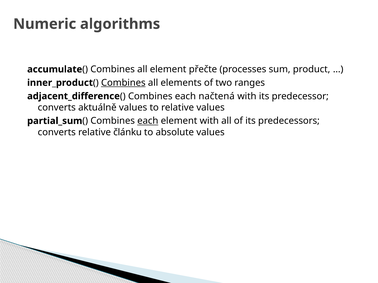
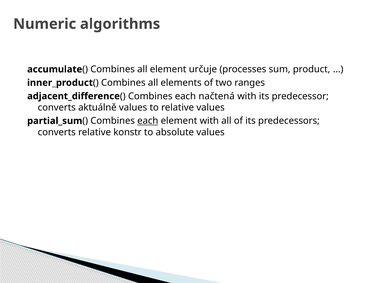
přečte: přečte -> určuje
Combines at (123, 83) underline: present -> none
článku: článku -> konstr
